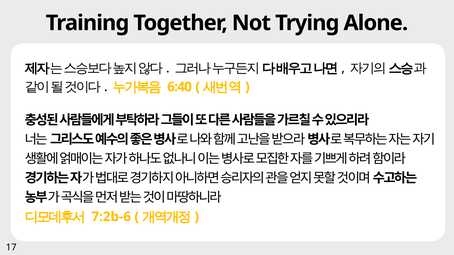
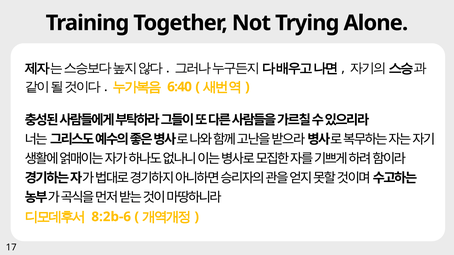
7:2b-6: 7:2b-6 -> 8:2b-6
